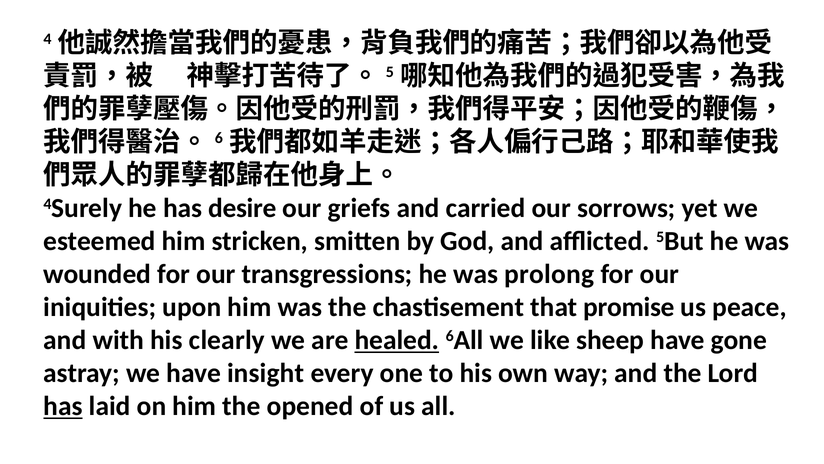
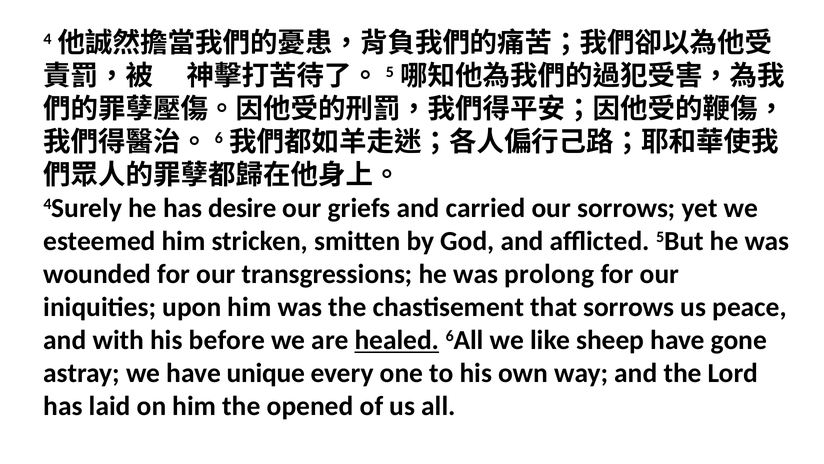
that promise: promise -> sorrows
clearly: clearly -> before
insight: insight -> unique
has at (63, 406) underline: present -> none
